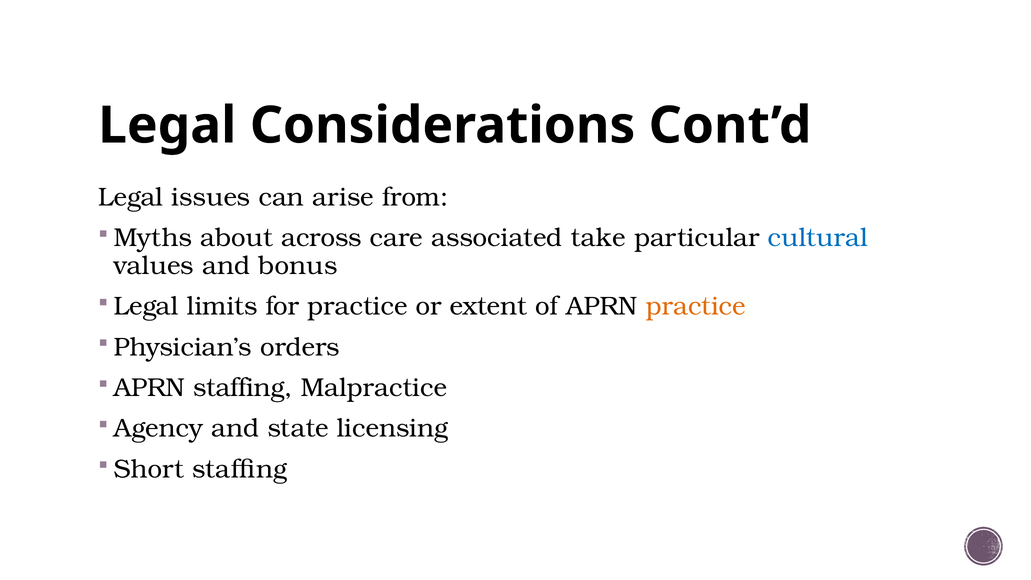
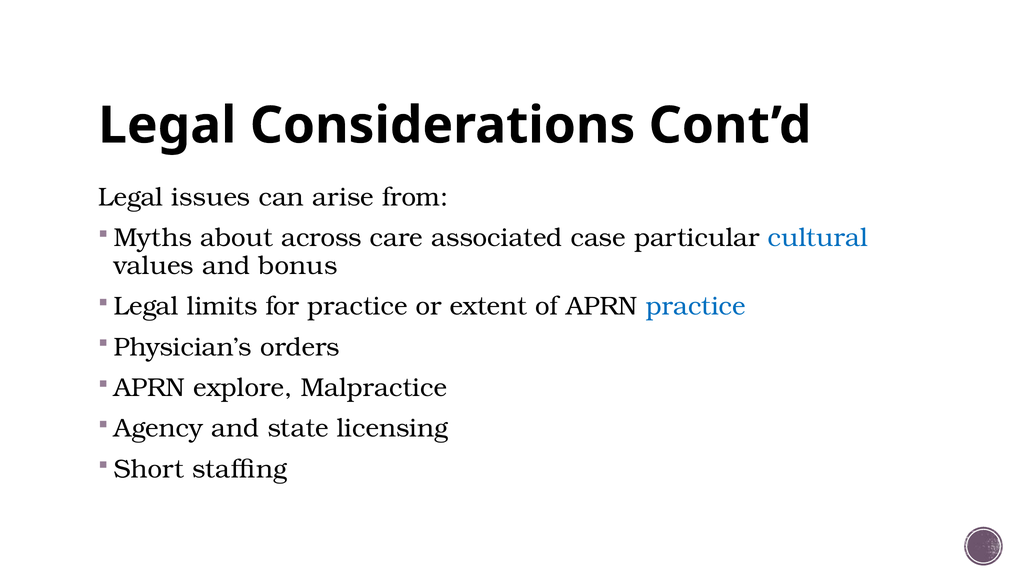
take: take -> case
practice at (696, 306) colour: orange -> blue
staffing at (243, 388): staffing -> explore
